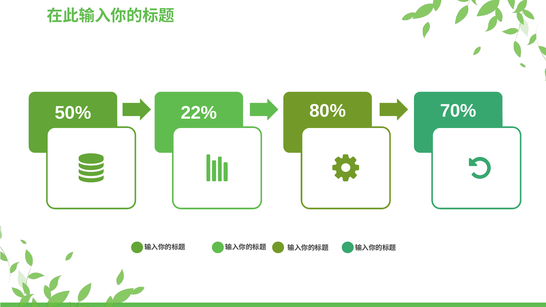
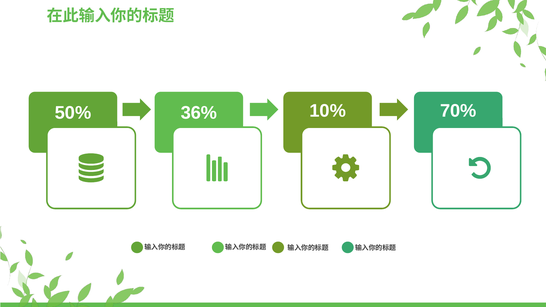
22%: 22% -> 36%
80%: 80% -> 10%
